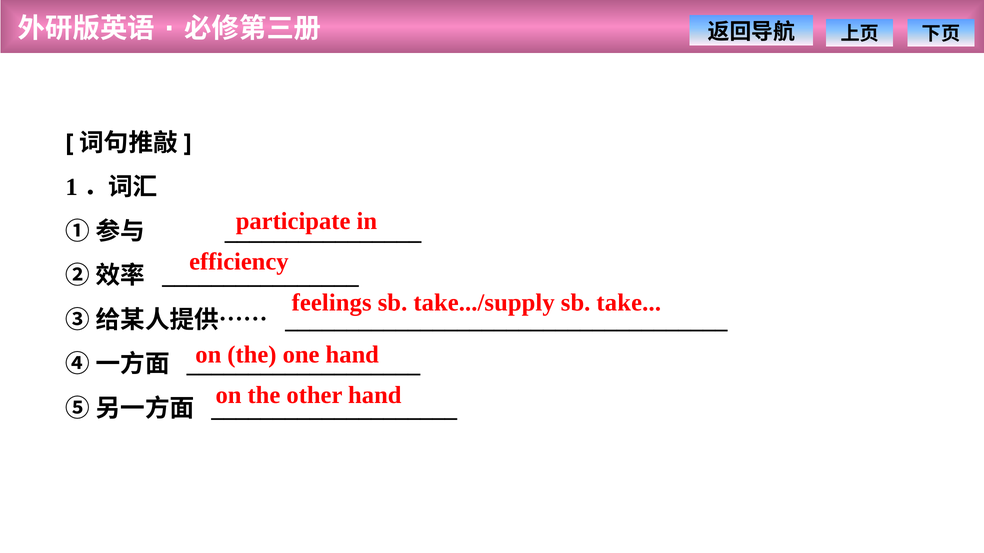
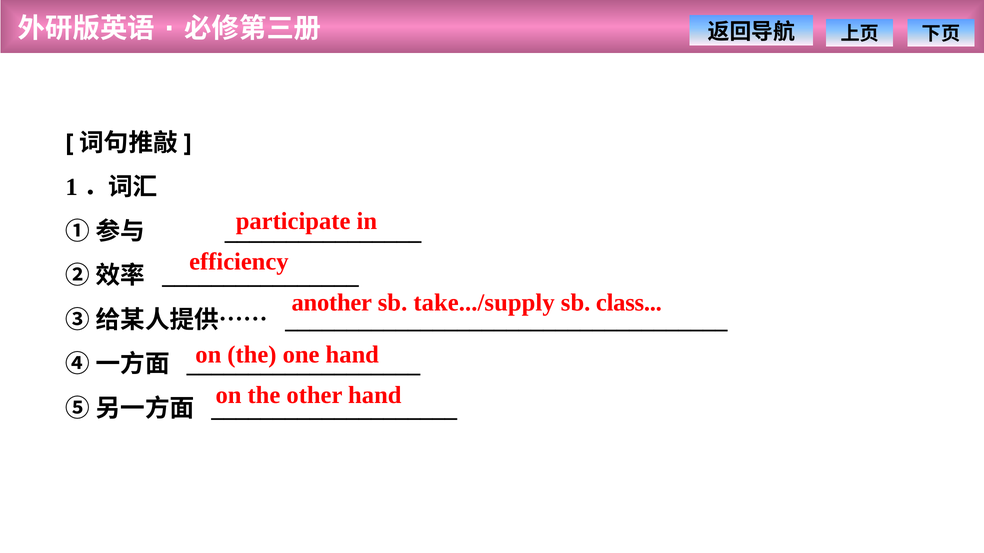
feelings: feelings -> another
take: take -> class
